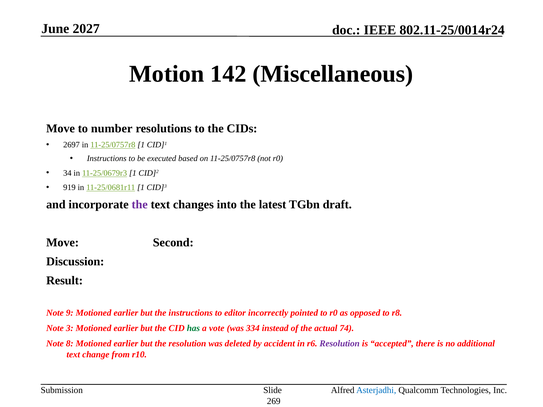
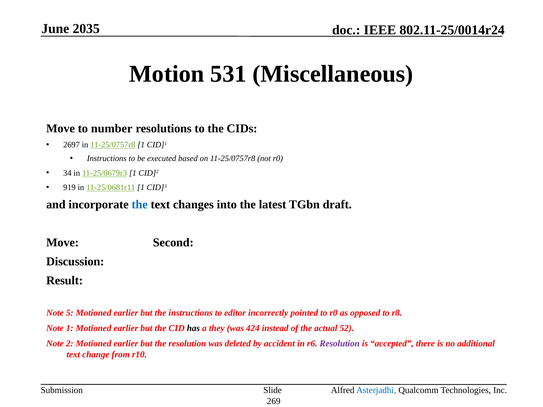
2027: 2027 -> 2035
142: 142 -> 531
the at (140, 205) colour: purple -> blue
9: 9 -> 5
Note 3: 3 -> 1
has colour: green -> black
vote: vote -> they
334: 334 -> 424
74: 74 -> 52
8: 8 -> 2
